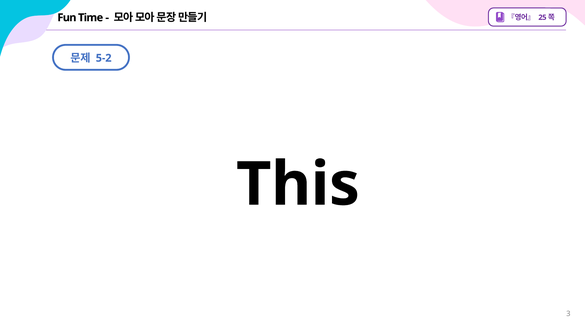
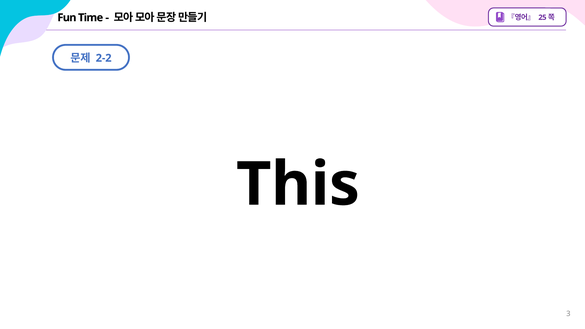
5-2: 5-2 -> 2-2
